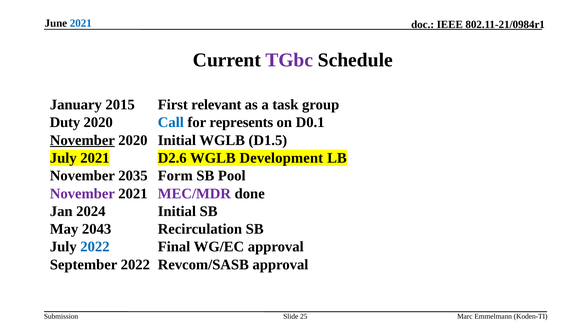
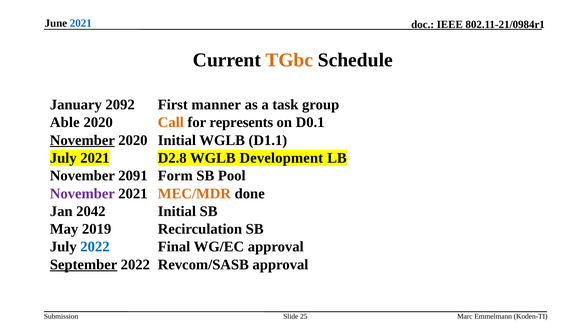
TGbc colour: purple -> orange
2015: 2015 -> 2092
relevant: relevant -> manner
Duty: Duty -> Able
Call colour: blue -> orange
D1.5: D1.5 -> D1.1
D2.6: D2.6 -> D2.8
2035: 2035 -> 2091
MEC/MDR colour: purple -> orange
2024: 2024 -> 2042
2043: 2043 -> 2019
September underline: none -> present
